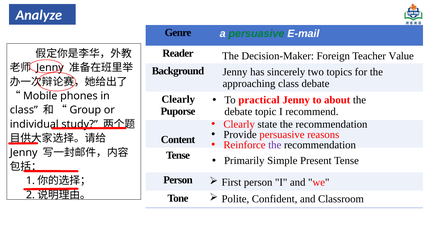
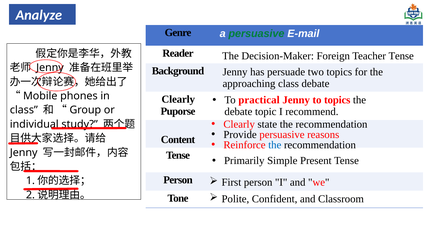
Teacher Value: Value -> Tense
sincerely: sincerely -> persuade
to about: about -> topics
the at (275, 145) colour: purple -> blue
